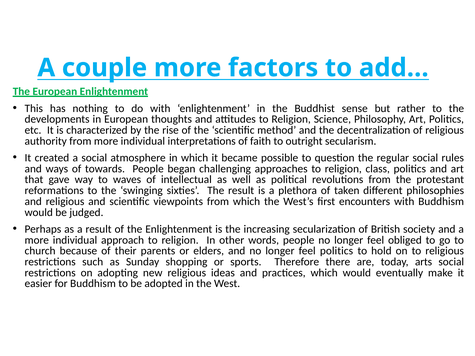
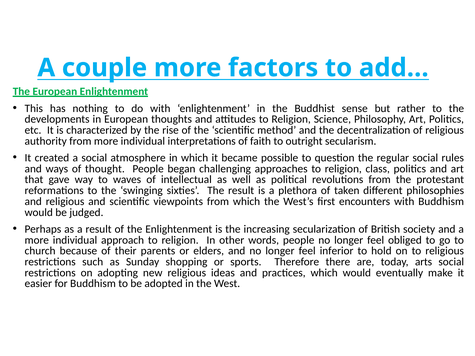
towards: towards -> thought
feel politics: politics -> inferior
